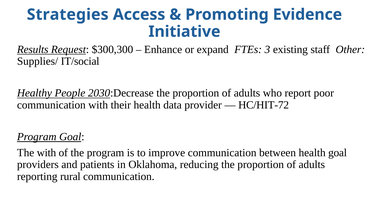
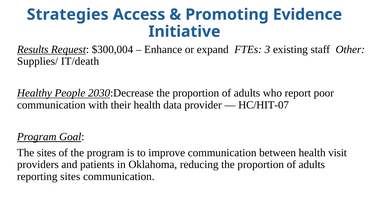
$300,300: $300,300 -> $300,004
IT/social: IT/social -> IT/death
HC/HIT-72: HC/HIT-72 -> HC/HIT-07
The with: with -> sites
health goal: goal -> visit
reporting rural: rural -> sites
